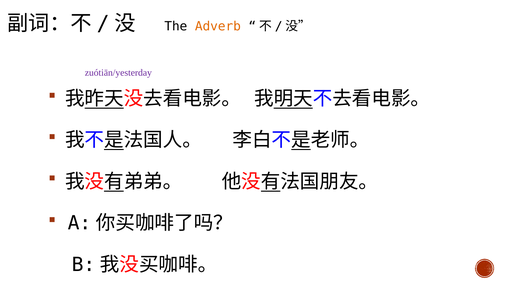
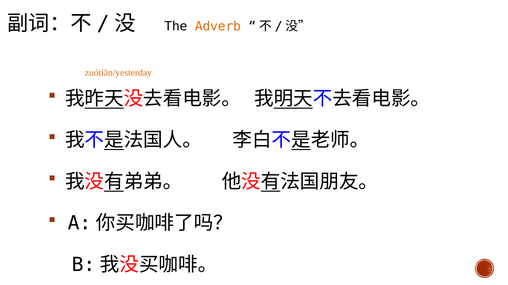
zuótiān/yesterday colour: purple -> orange
